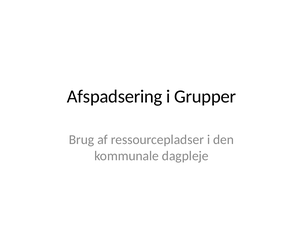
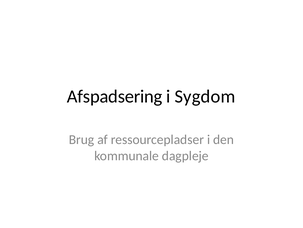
Grupper: Grupper -> Sygdom
